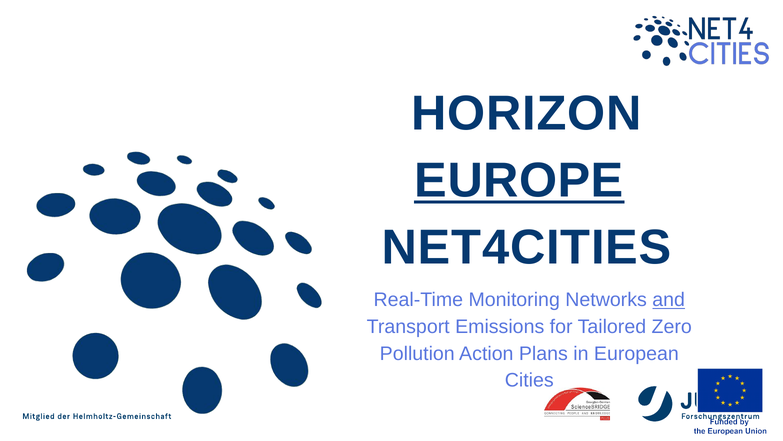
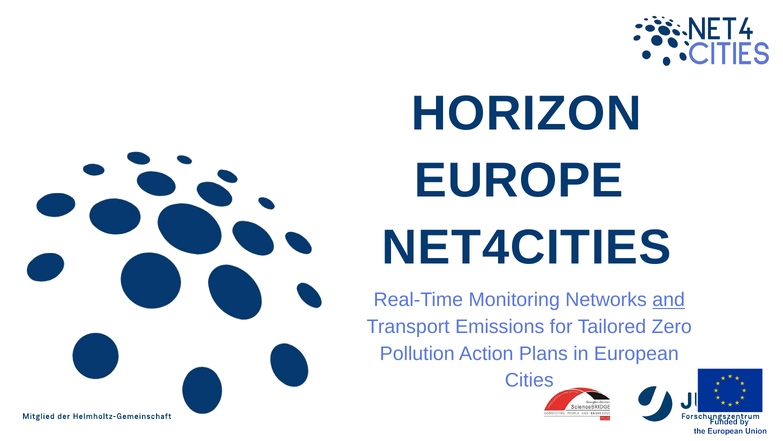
EUROPE underline: present -> none
